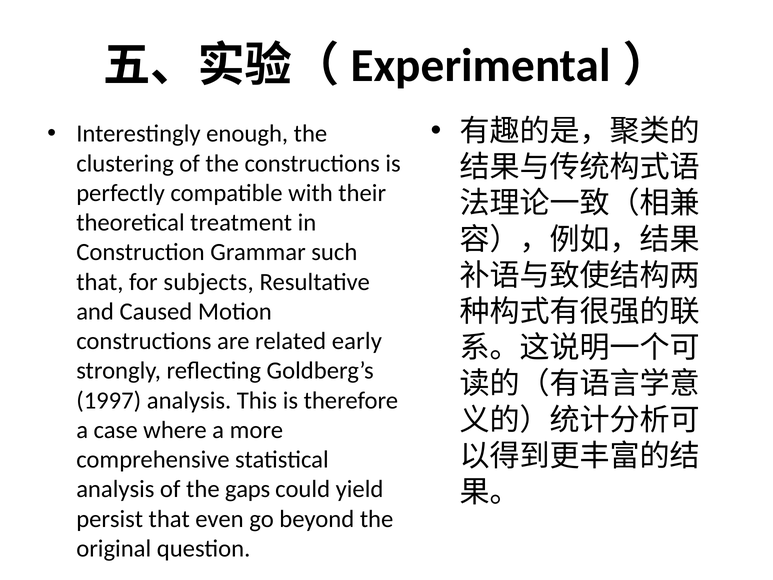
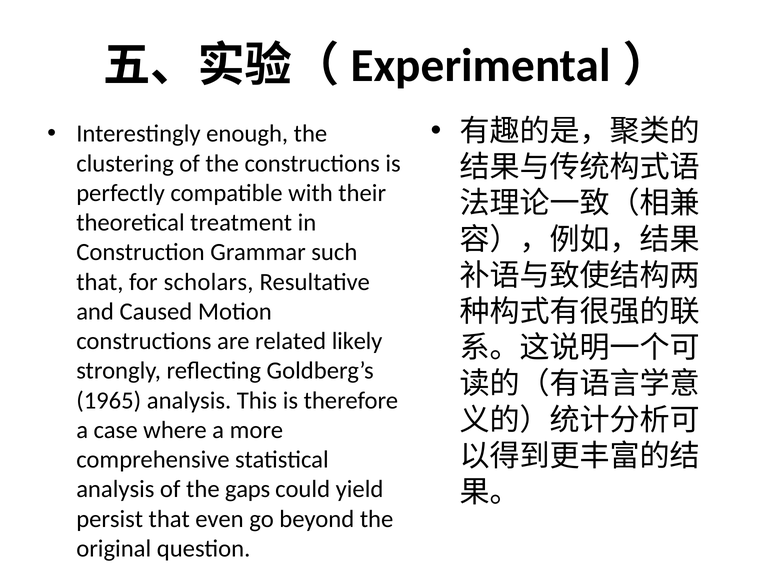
subjects: subjects -> scholars
early: early -> likely
1997: 1997 -> 1965
